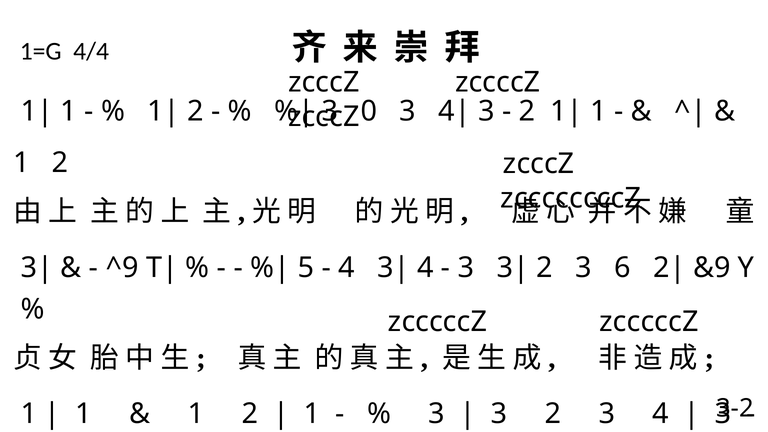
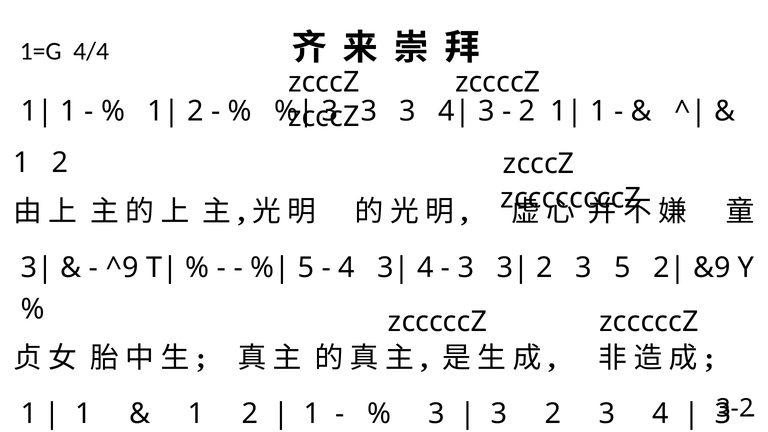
0 at (369, 111): 0 -> 3
3 6: 6 -> 5
